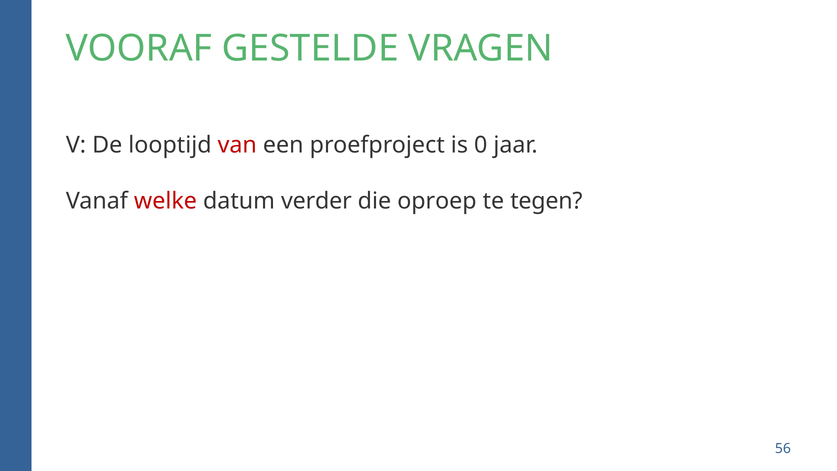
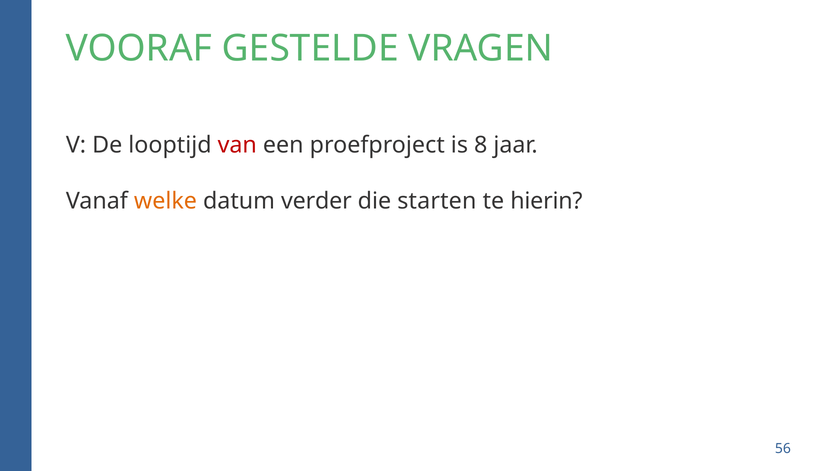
0: 0 -> 8
welke colour: red -> orange
oproep: oproep -> starten
tegen: tegen -> hierin
